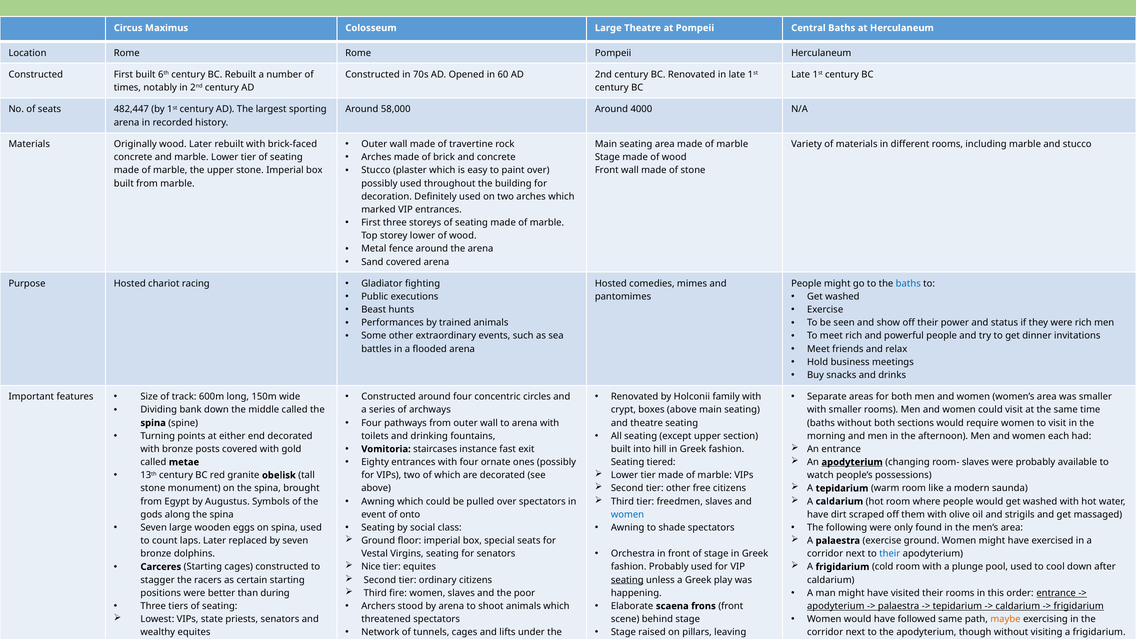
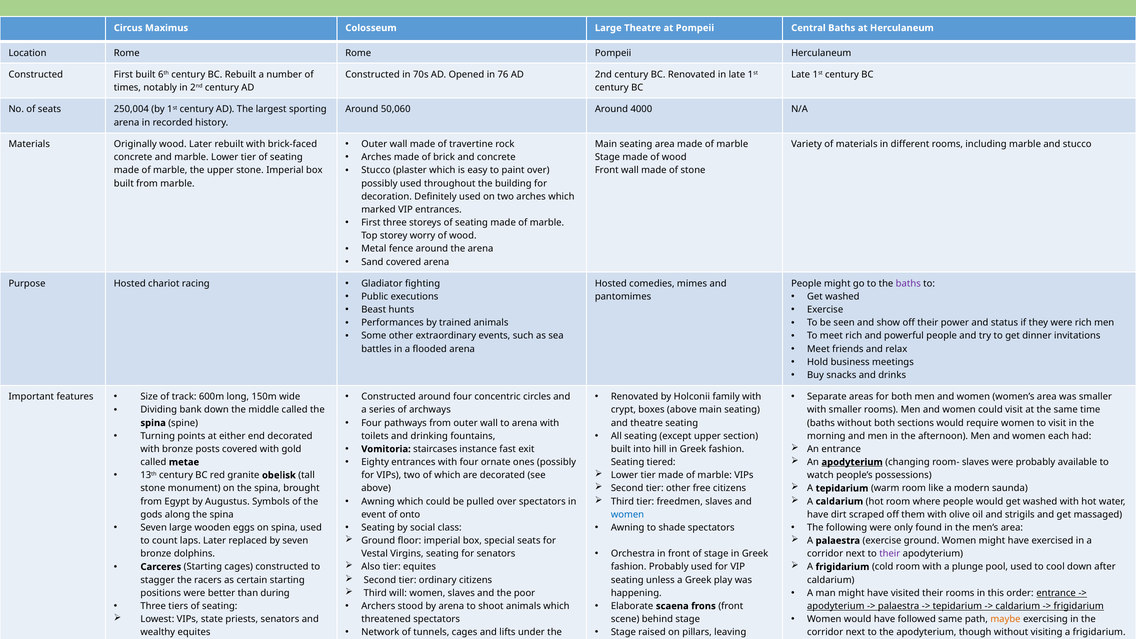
60: 60 -> 76
482,447: 482,447 -> 250,004
58,000: 58,000 -> 50,060
storey lower: lower -> worry
baths at (908, 284) colour: blue -> purple
their at (890, 554) colour: blue -> purple
Nice: Nice -> Also
seating at (627, 580) underline: present -> none
fire: fire -> will
